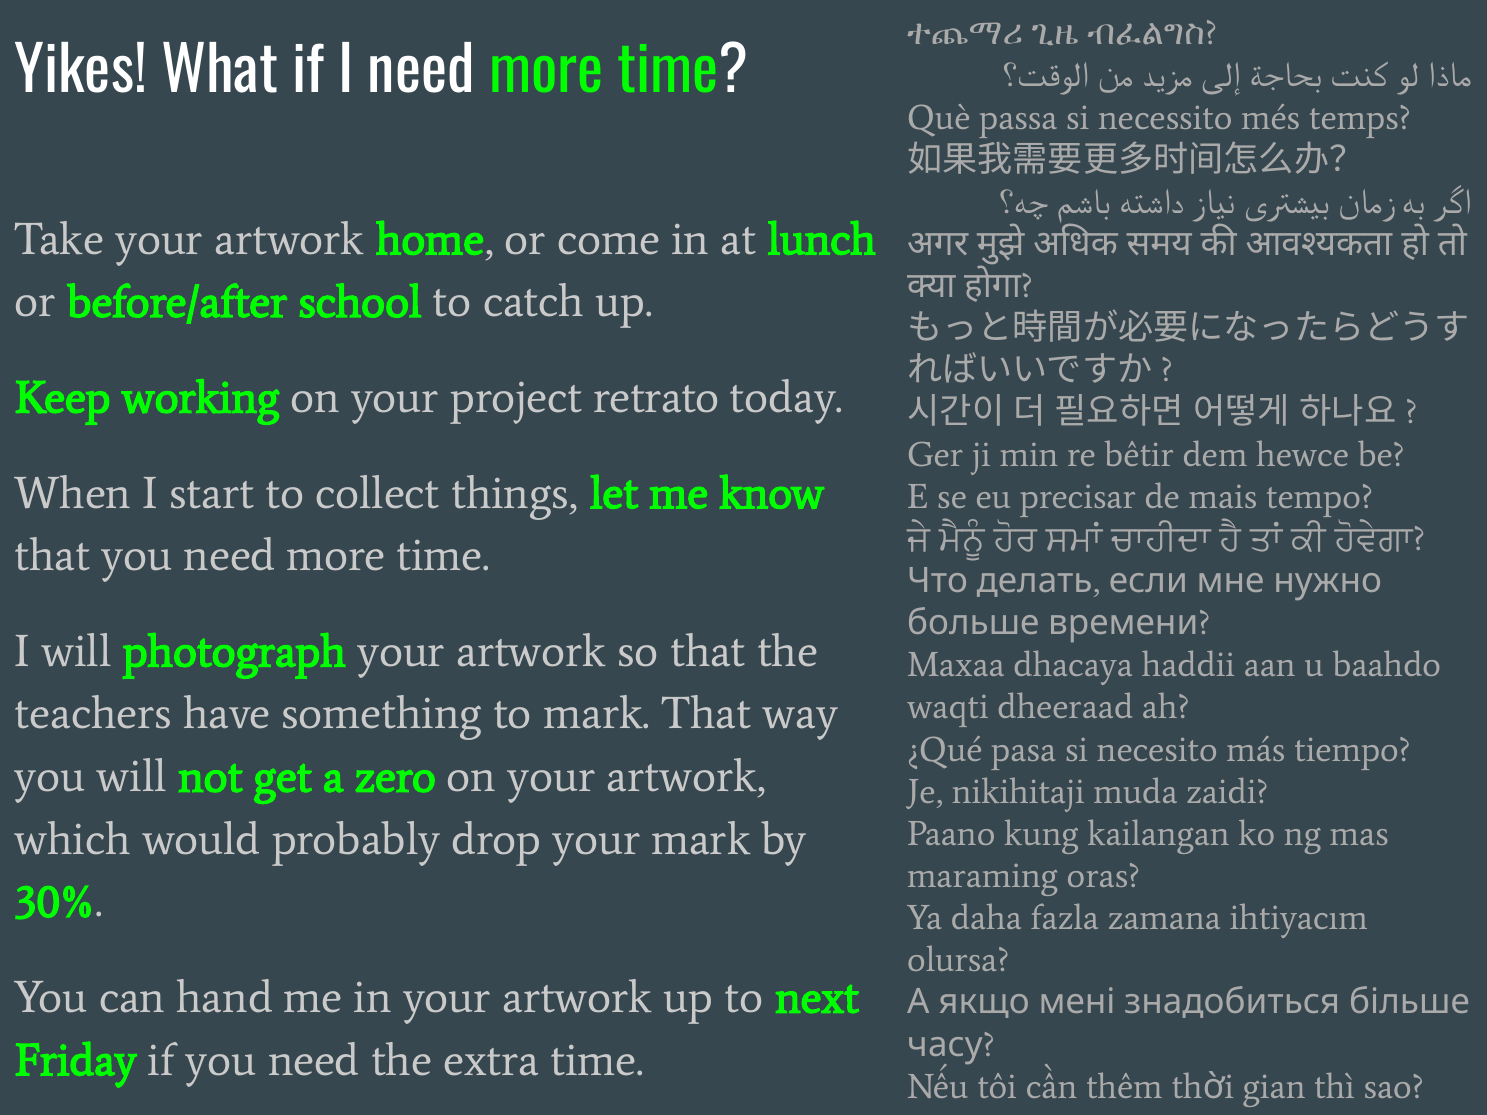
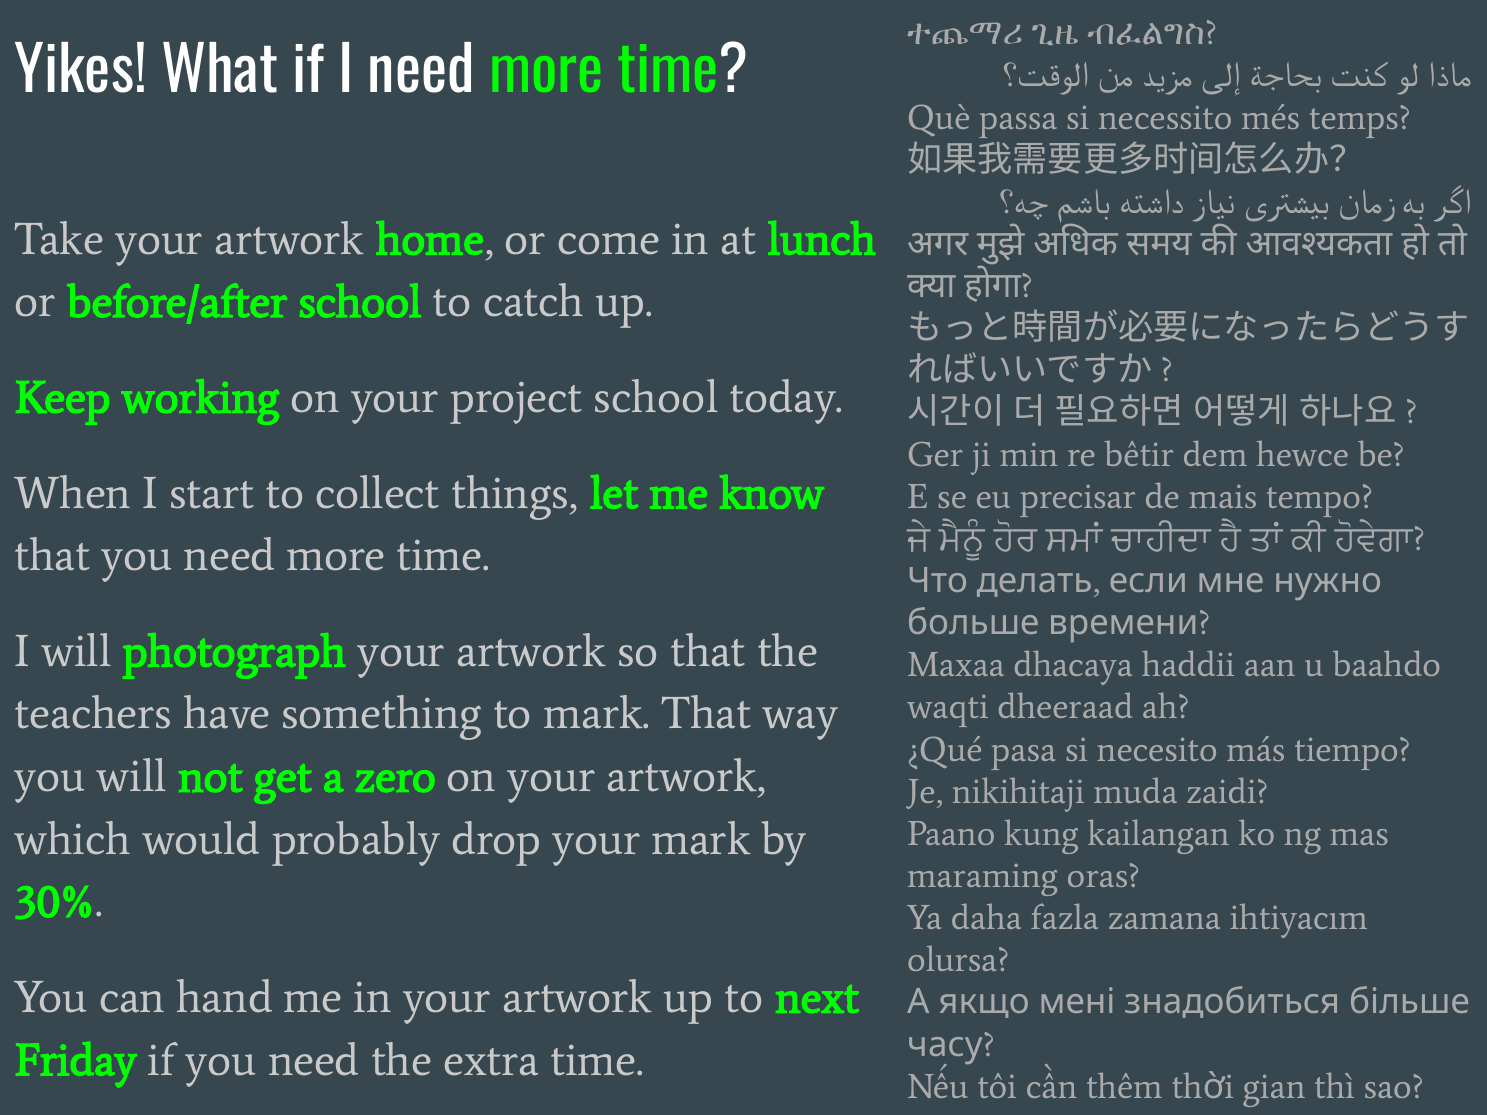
project retrato: retrato -> school
